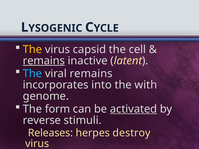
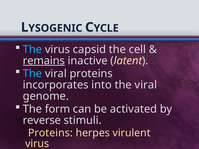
The at (32, 49) colour: yellow -> light blue
viral remains: remains -> proteins
into the with: with -> viral
activated underline: present -> none
Releases at (50, 133): Releases -> Proteins
destroy: destroy -> virulent
